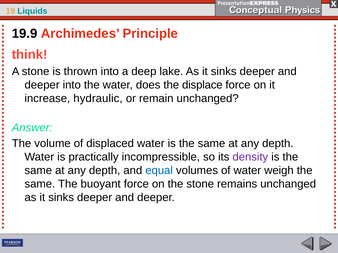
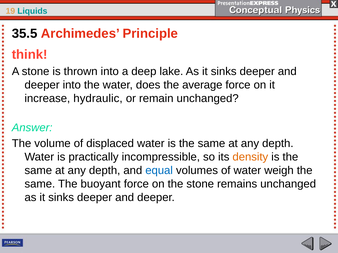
19.9: 19.9 -> 35.5
displace: displace -> average
density colour: purple -> orange
